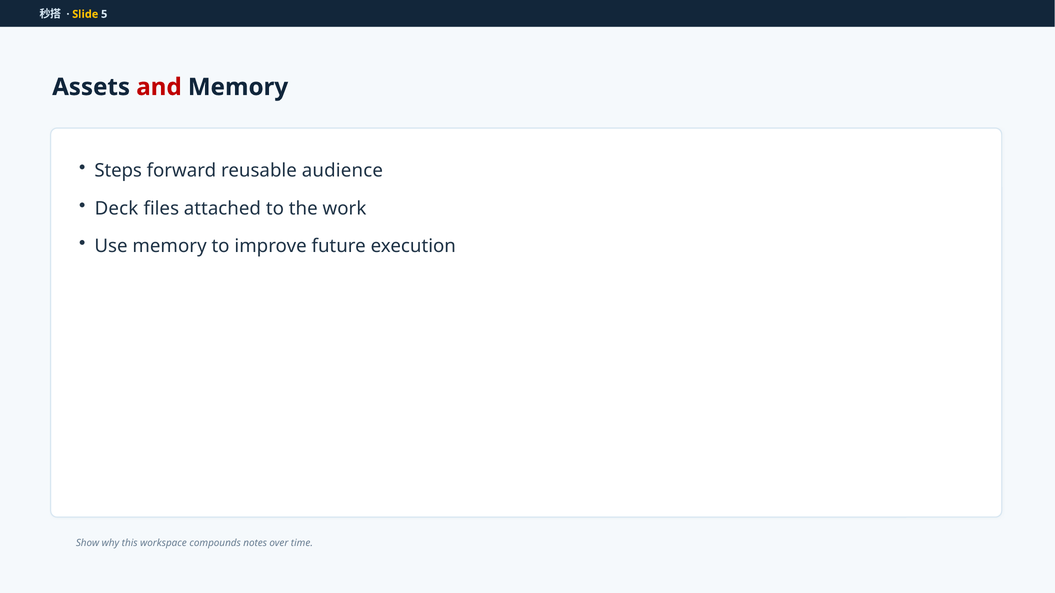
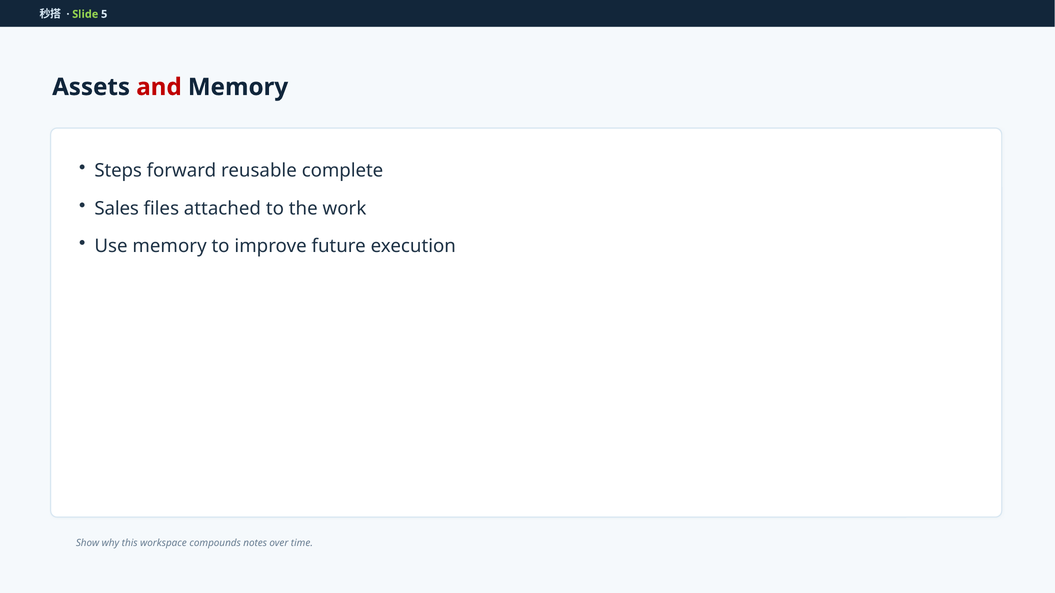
Slide colour: yellow -> light green
audience: audience -> complete
Deck: Deck -> Sales
